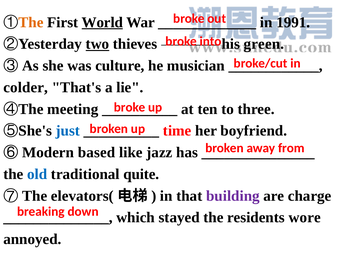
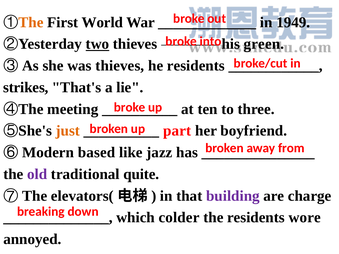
World underline: present -> none
1991: 1991 -> 1949
was culture: culture -> thieves
he musician: musician -> residents
colder: colder -> strikes
just colour: blue -> orange
time: time -> part
old colour: blue -> purple
stayed: stayed -> colder
